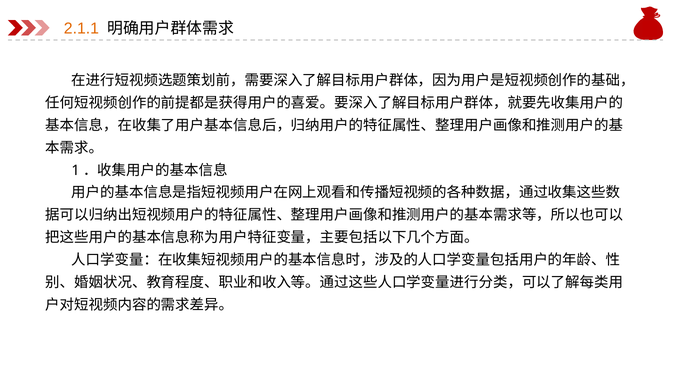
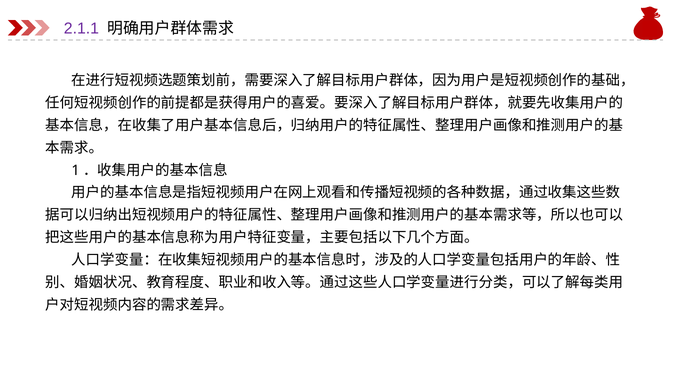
2.1.1 colour: orange -> purple
